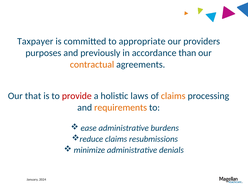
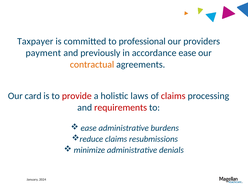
appropriate: appropriate -> professional
purposes: purposes -> payment
accordance than: than -> ease
that: that -> card
claims at (173, 96) colour: orange -> red
requirements colour: orange -> red
